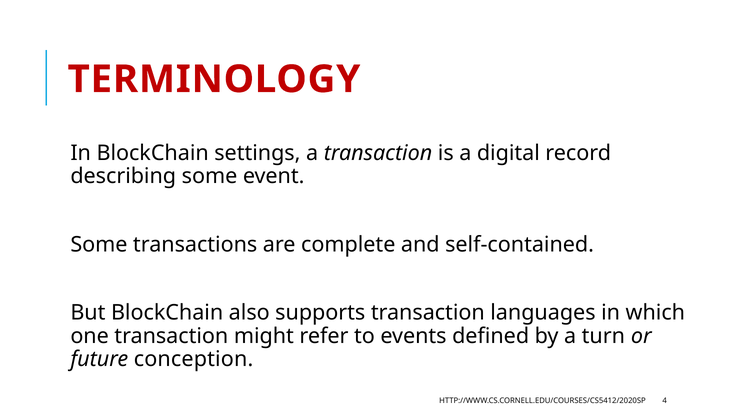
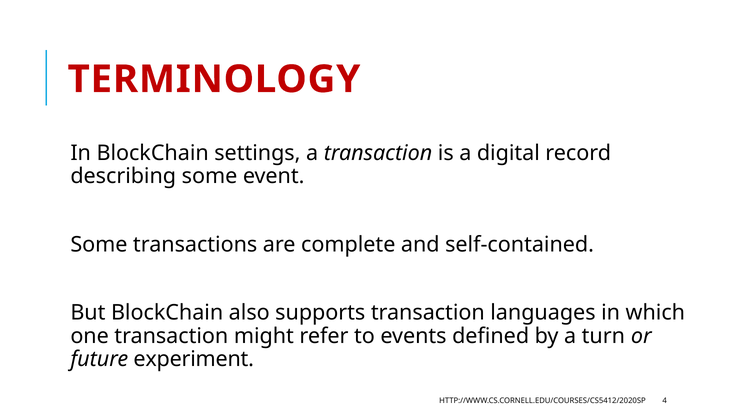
conception: conception -> experiment
